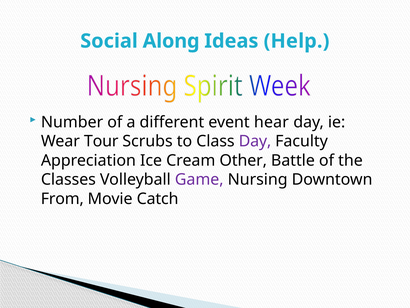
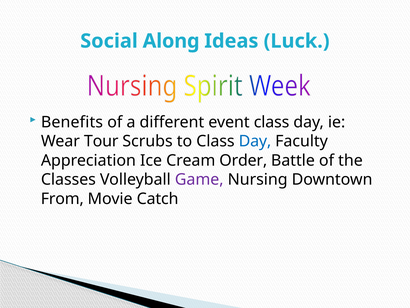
Help: Help -> Luck
Number: Number -> Benefits
event hear: hear -> class
Day at (255, 141) colour: purple -> blue
Other: Other -> Order
